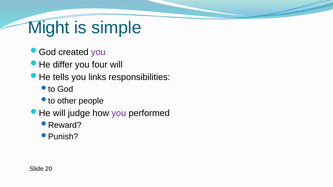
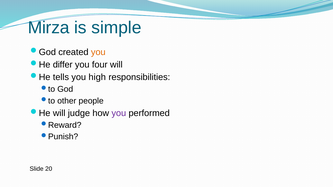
Might: Might -> Mirza
you at (98, 52) colour: purple -> orange
links: links -> high
